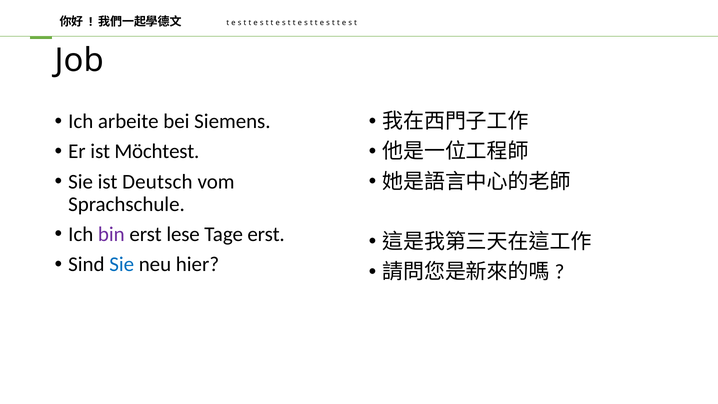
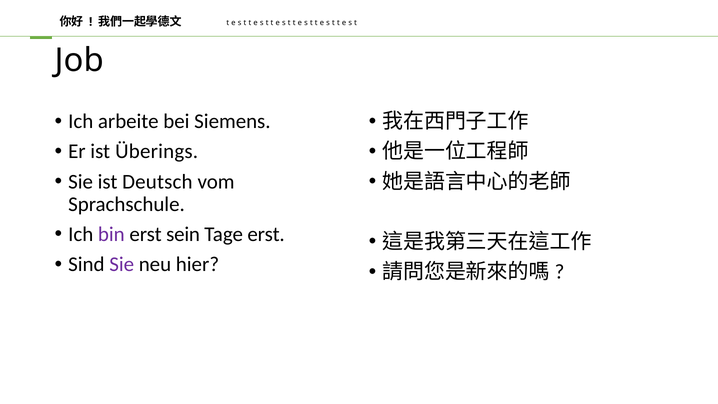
Möchtest: Möchtest -> Überings
lese: lese -> sein
Sie at (122, 264) colour: blue -> purple
